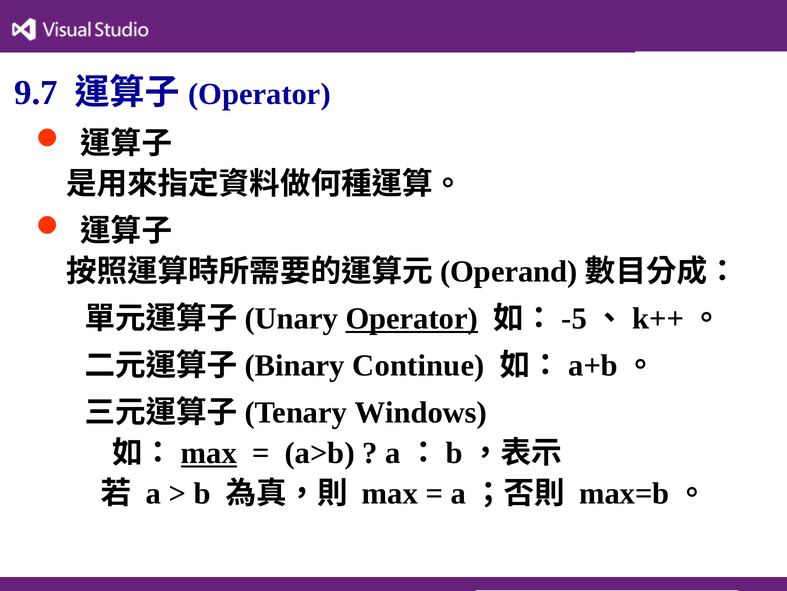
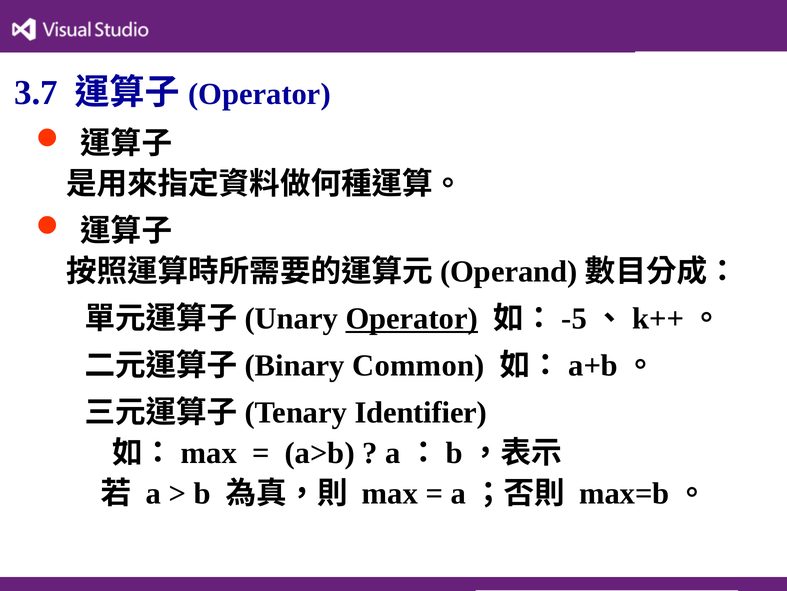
9.7: 9.7 -> 3.7
Continue: Continue -> Common
Windows: Windows -> Identifier
max at (209, 453) underline: present -> none
